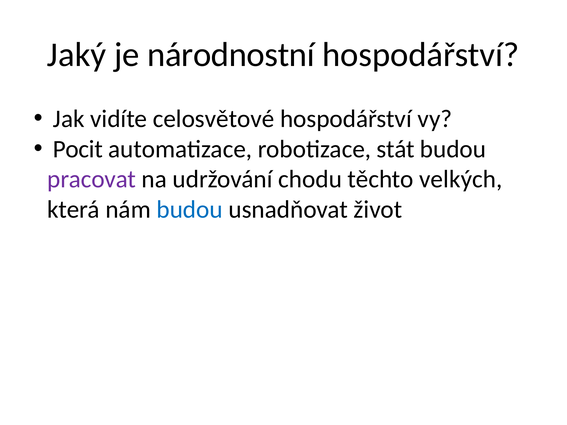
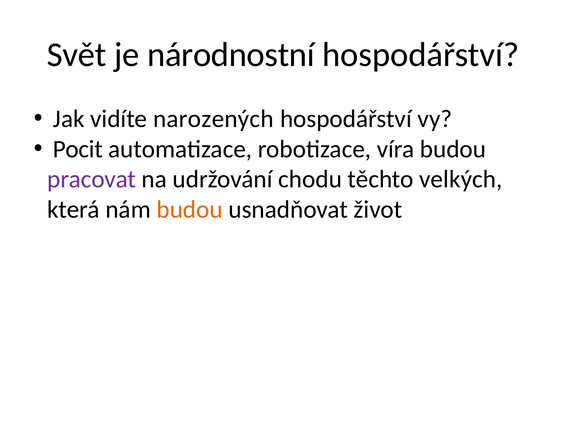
Jaký: Jaký -> Svět
celosvětové: celosvětové -> narozených
stát: stát -> víra
budou at (190, 210) colour: blue -> orange
